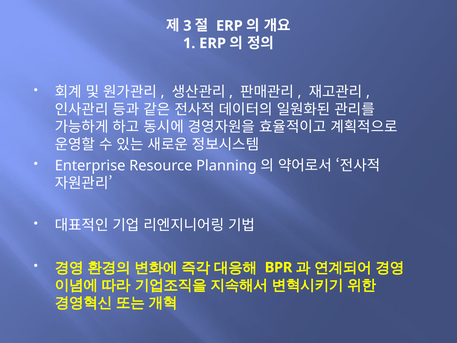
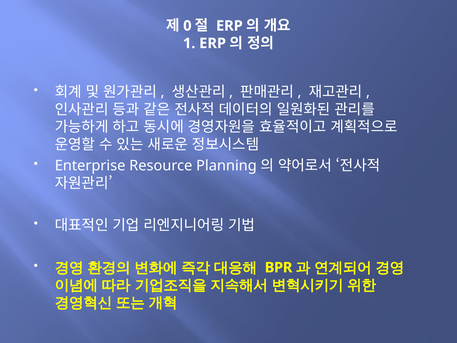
3: 3 -> 0
